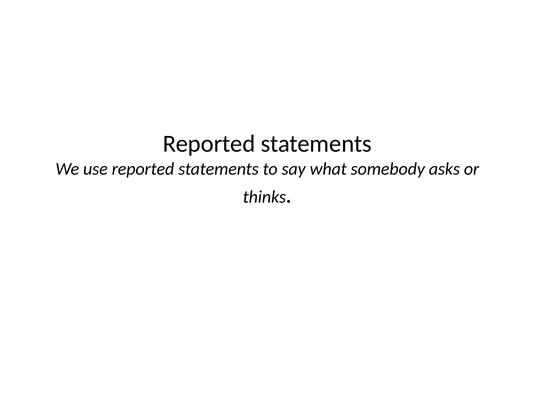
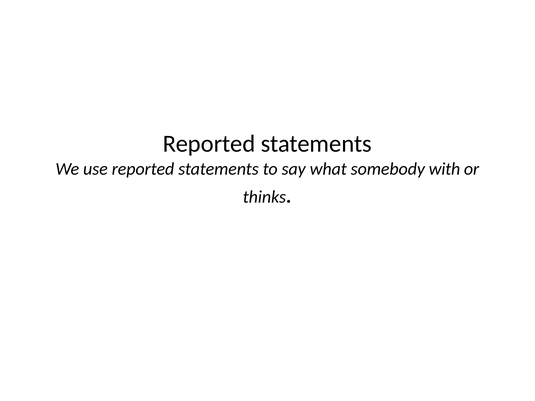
asks: asks -> with
